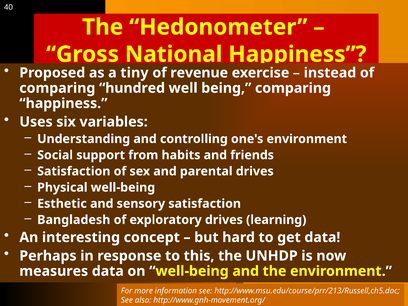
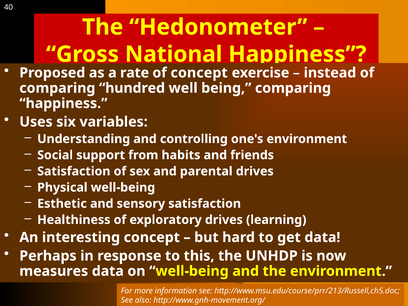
tiny: tiny -> rate
of revenue: revenue -> concept
Bangladesh: Bangladesh -> Healthiness
